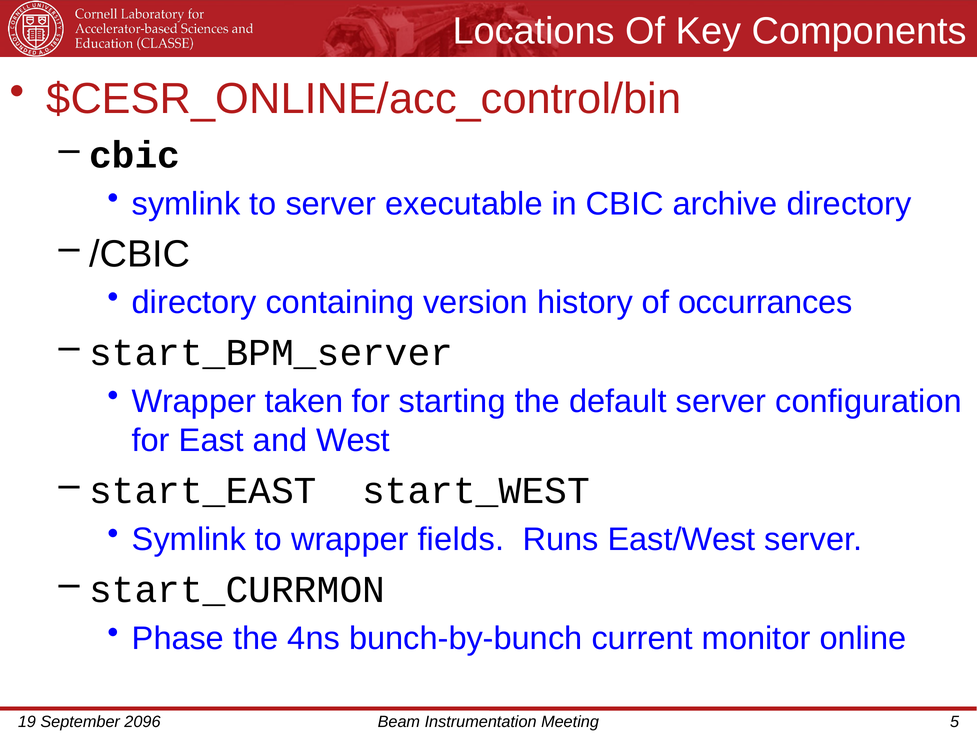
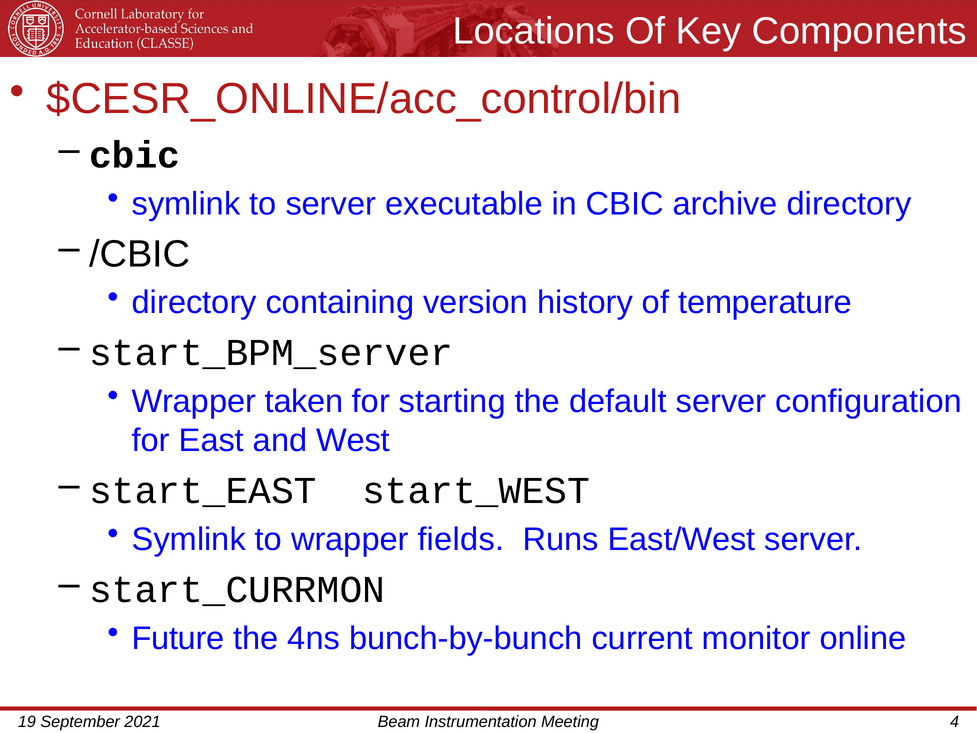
occurrances: occurrances -> temperature
Phase: Phase -> Future
2096: 2096 -> 2021
5: 5 -> 4
